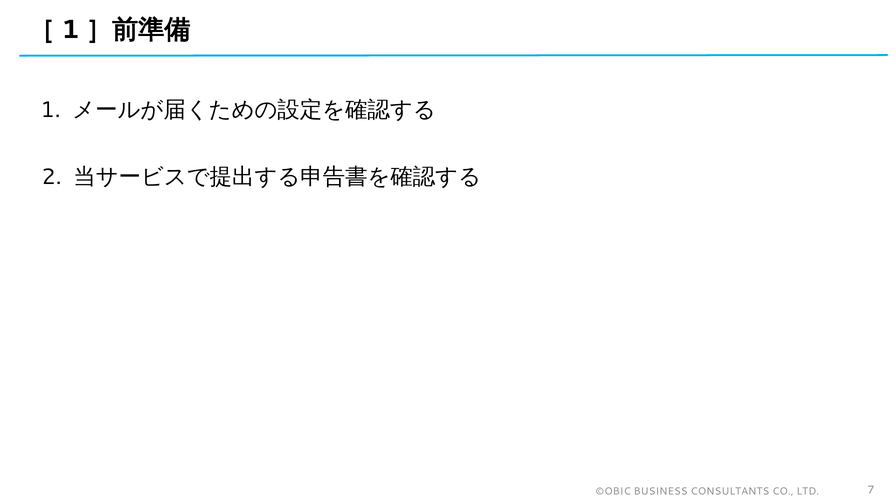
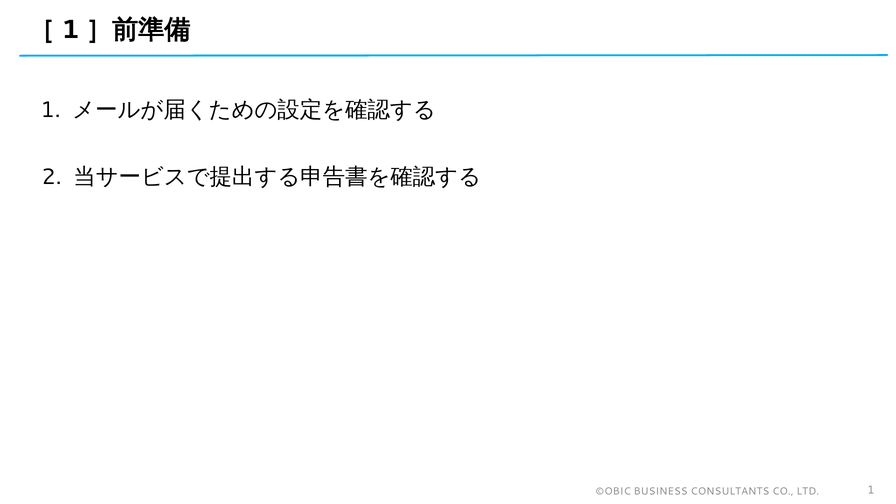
LTD 7: 7 -> 1
